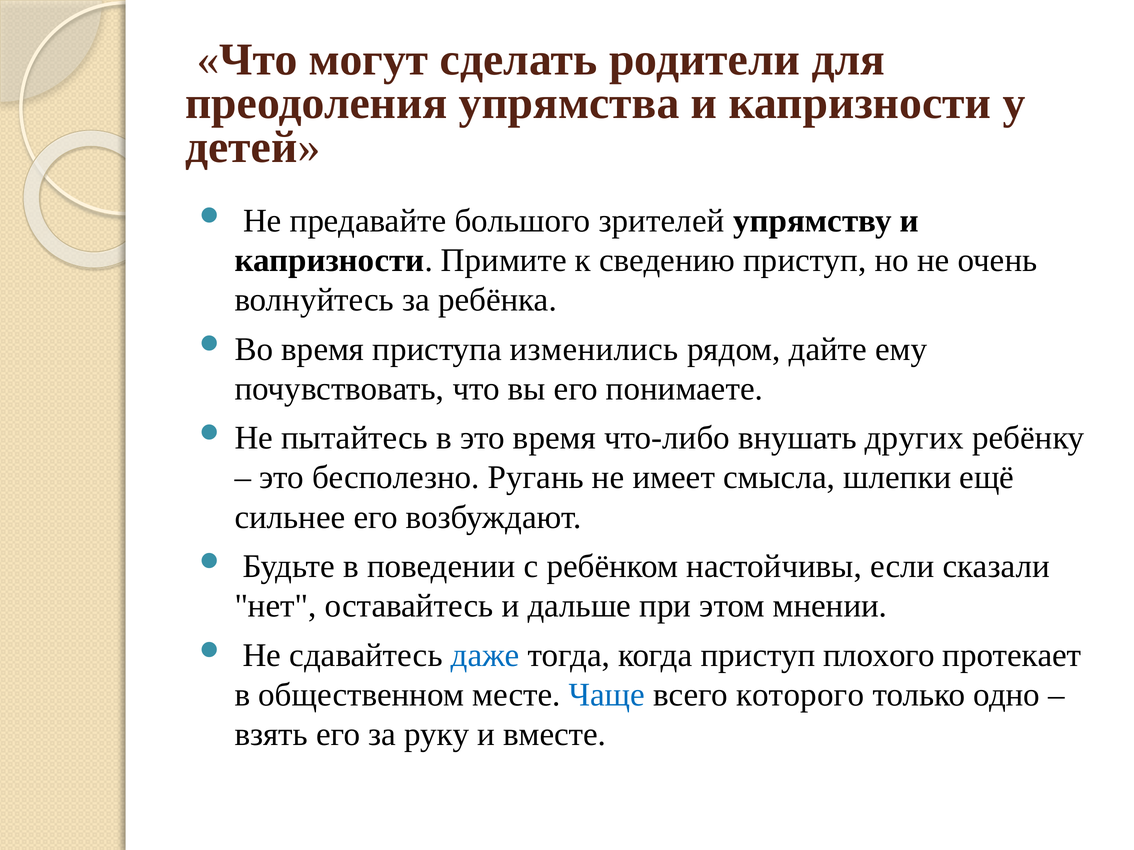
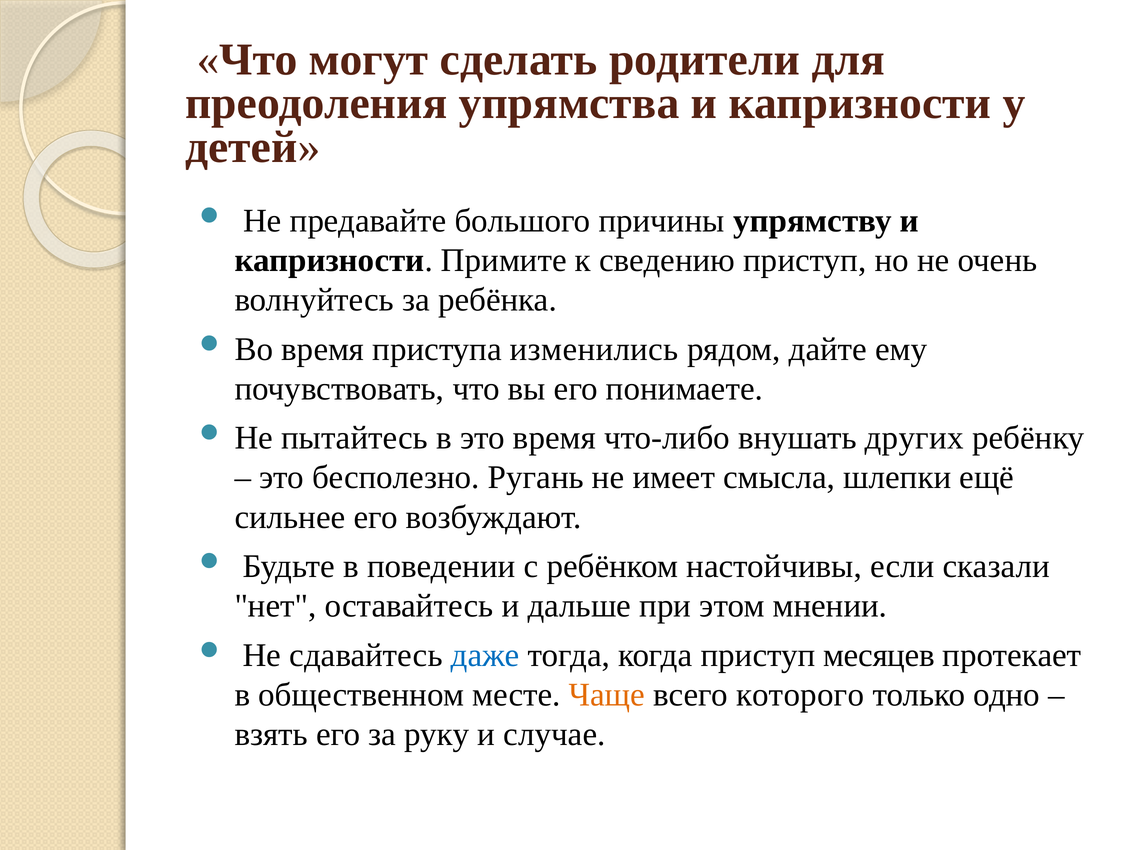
зрителей: зрителей -> причины
плохого: плохого -> месяцев
Чаще colour: blue -> orange
вместе: вместе -> случае
